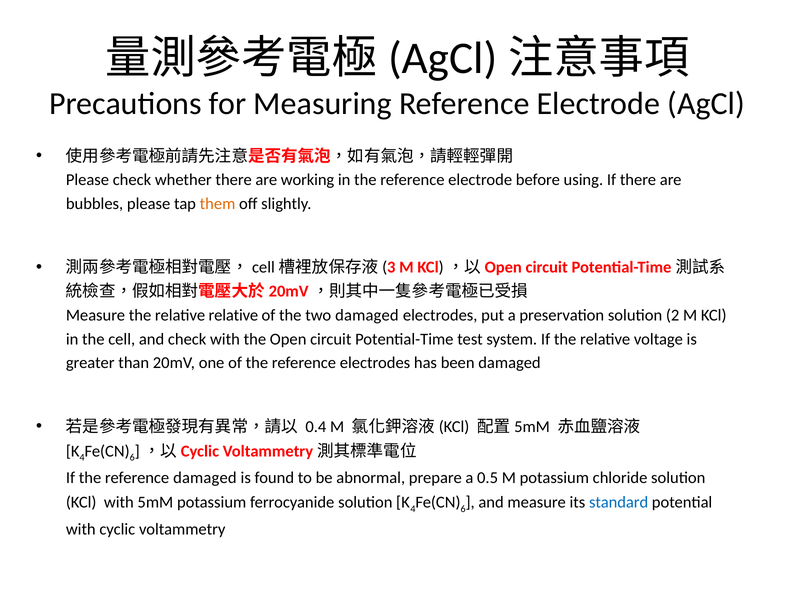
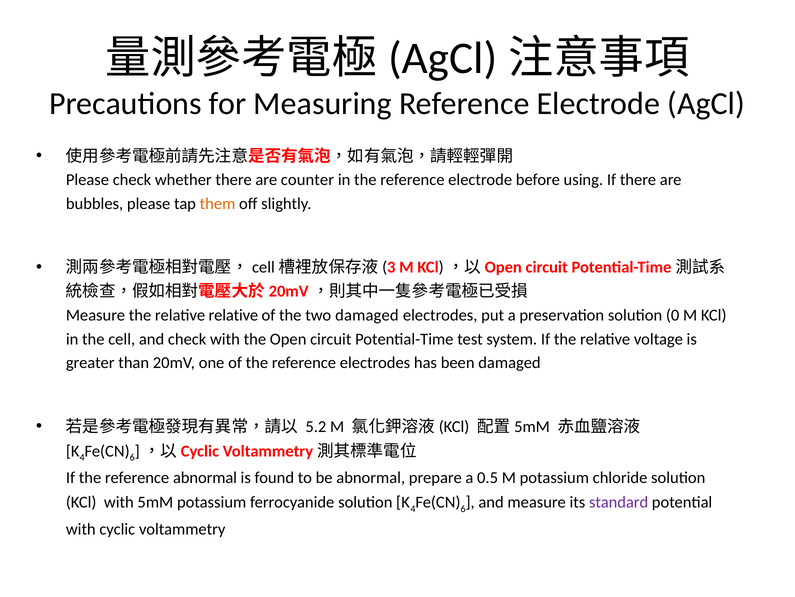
working: working -> counter
2: 2 -> 0
0.4: 0.4 -> 5.2
reference damaged: damaged -> abnormal
standard colour: blue -> purple
